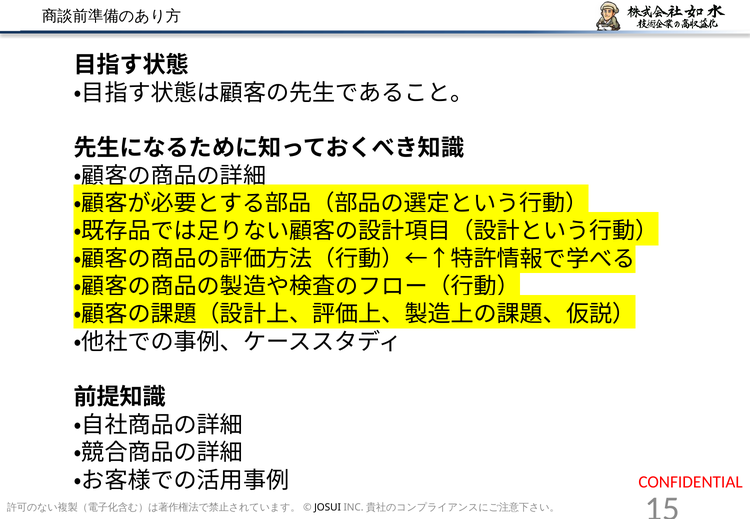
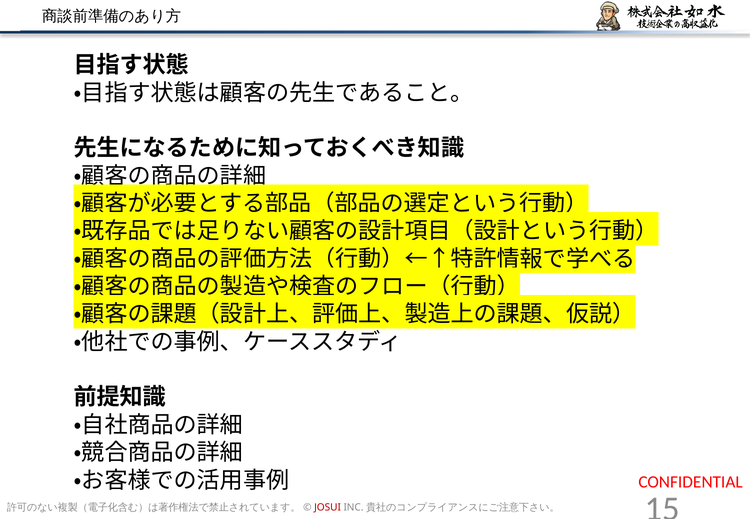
JOSUI colour: black -> red
